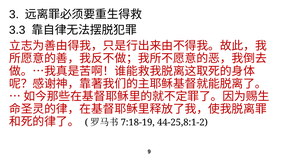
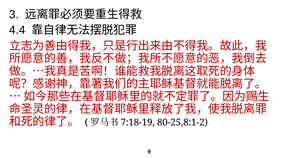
3.3: 3.3 -> 4.4
44-25,8:1-2: 44-25,8:1-2 -> 80-25,8:1-2
